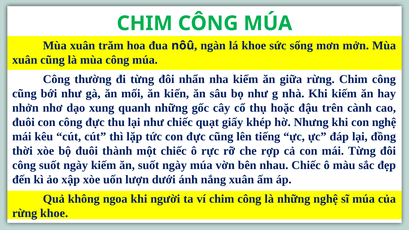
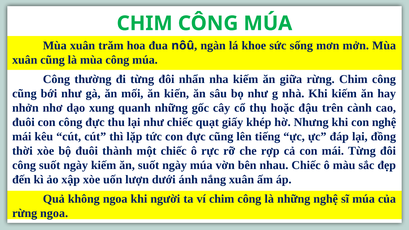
rừng khoe: khoe -> ngoa
